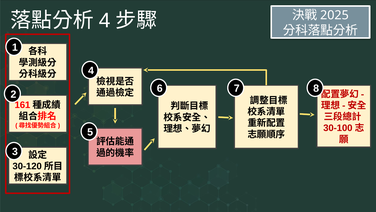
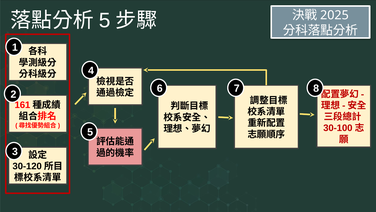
4 at (105, 20): 4 -> 5
